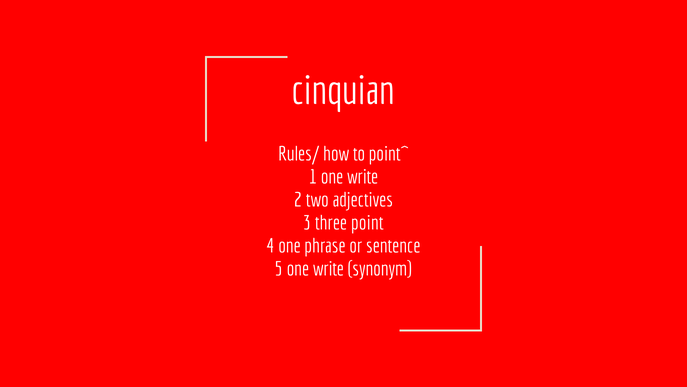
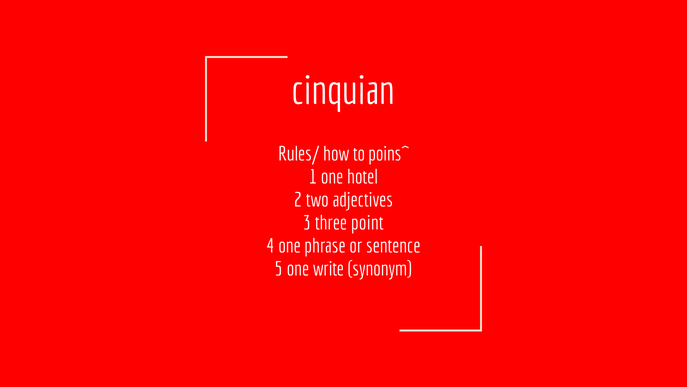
point^: point^ -> poins^
1 one write: write -> hotel
